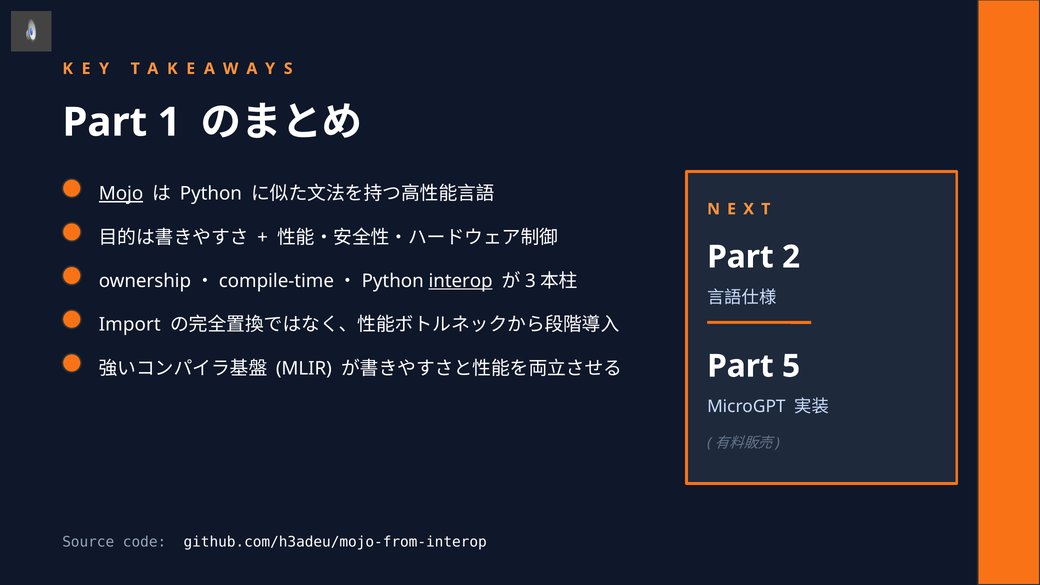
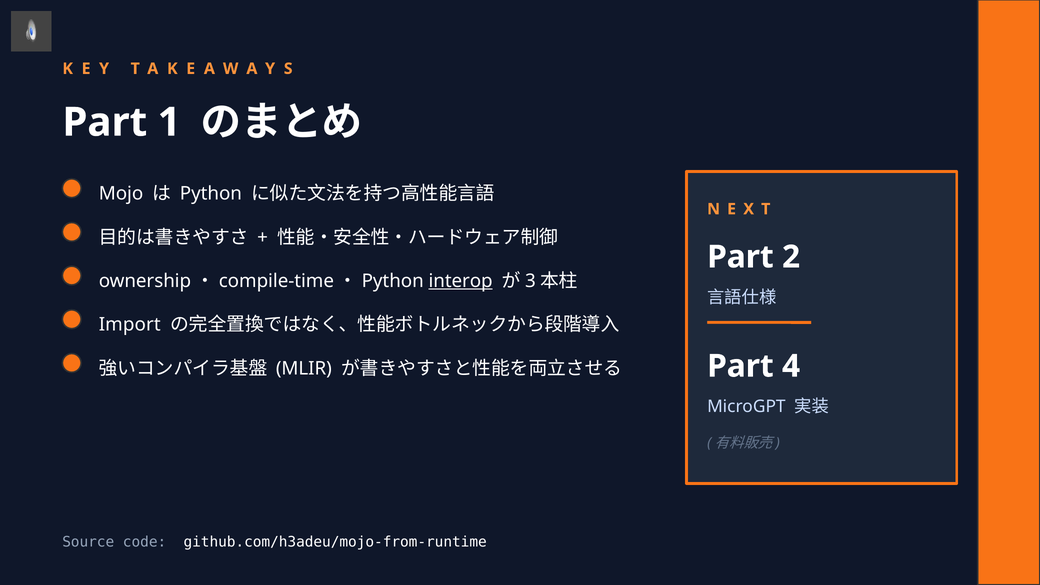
Mojo underline: present -> none
5: 5 -> 4
github.com/h3adeu/mojo-from-interop: github.com/h3adeu/mojo-from-interop -> github.com/h3adeu/mojo-from-runtime
